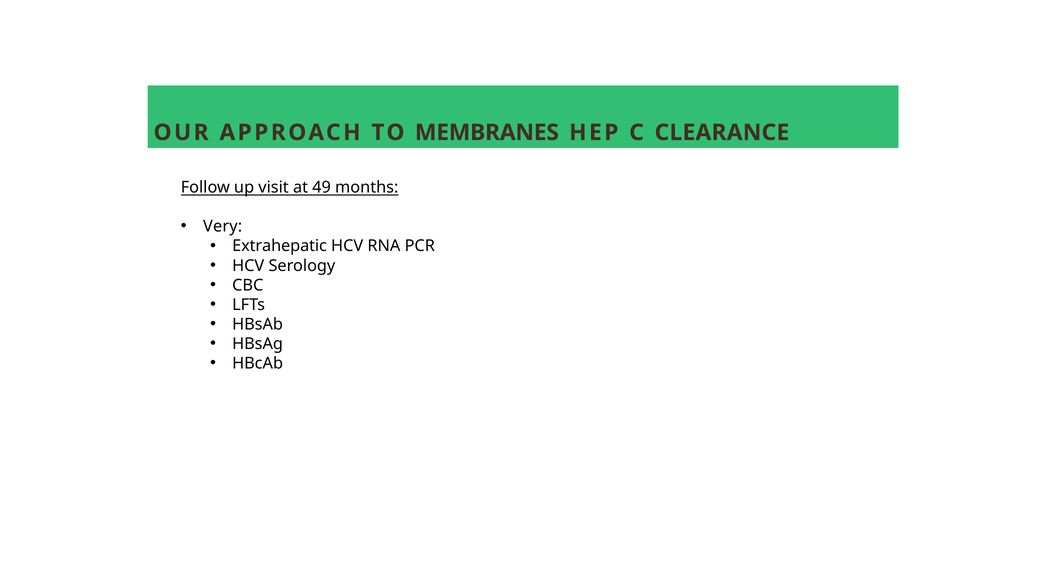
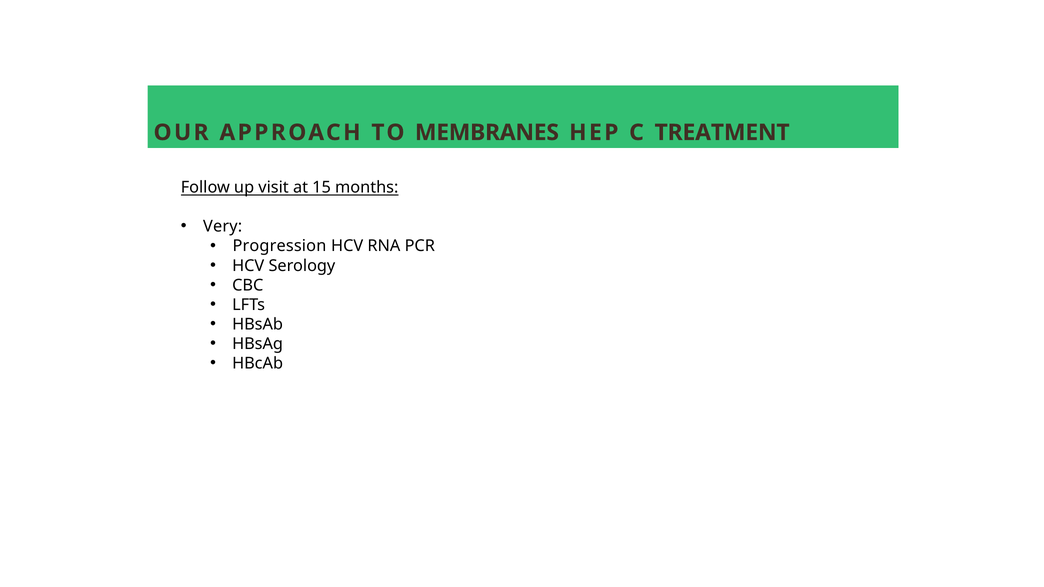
CLEARANCE: CLEARANCE -> TREATMENT
49: 49 -> 15
Extrahepatic: Extrahepatic -> Progression
